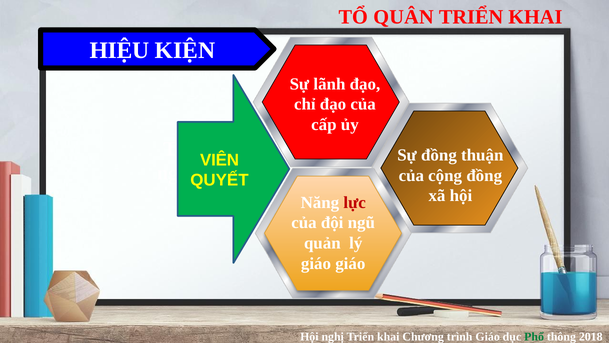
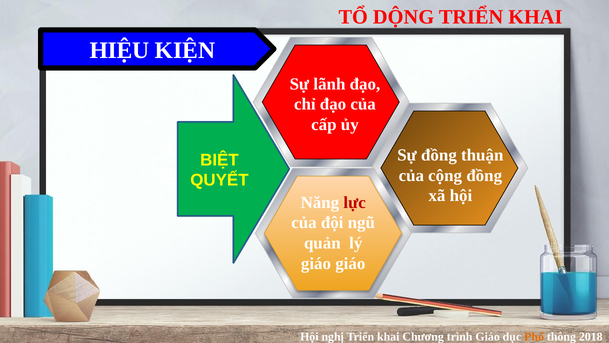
QUÂN: QUÂN -> DỘNG
VIÊN: VIÊN -> BIỆT
Phổ colour: green -> orange
